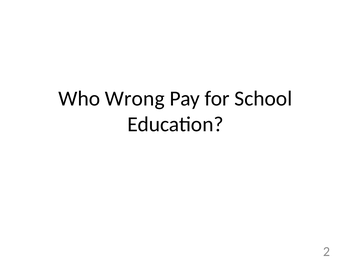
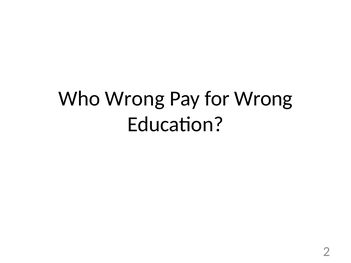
for School: School -> Wrong
